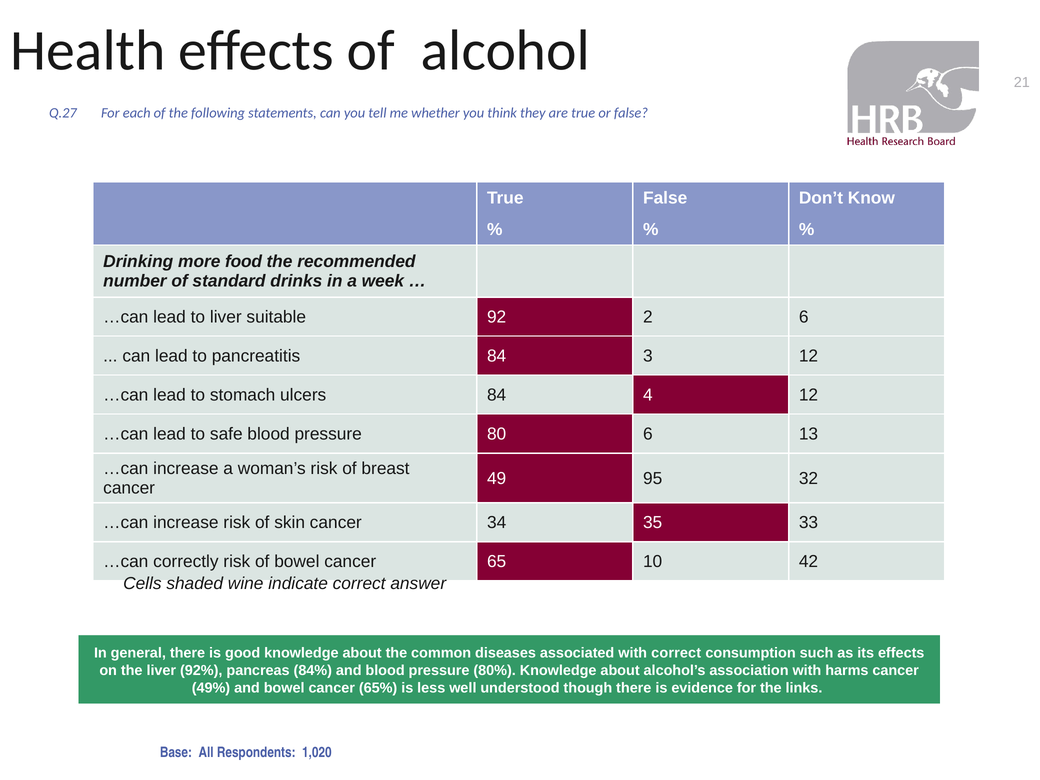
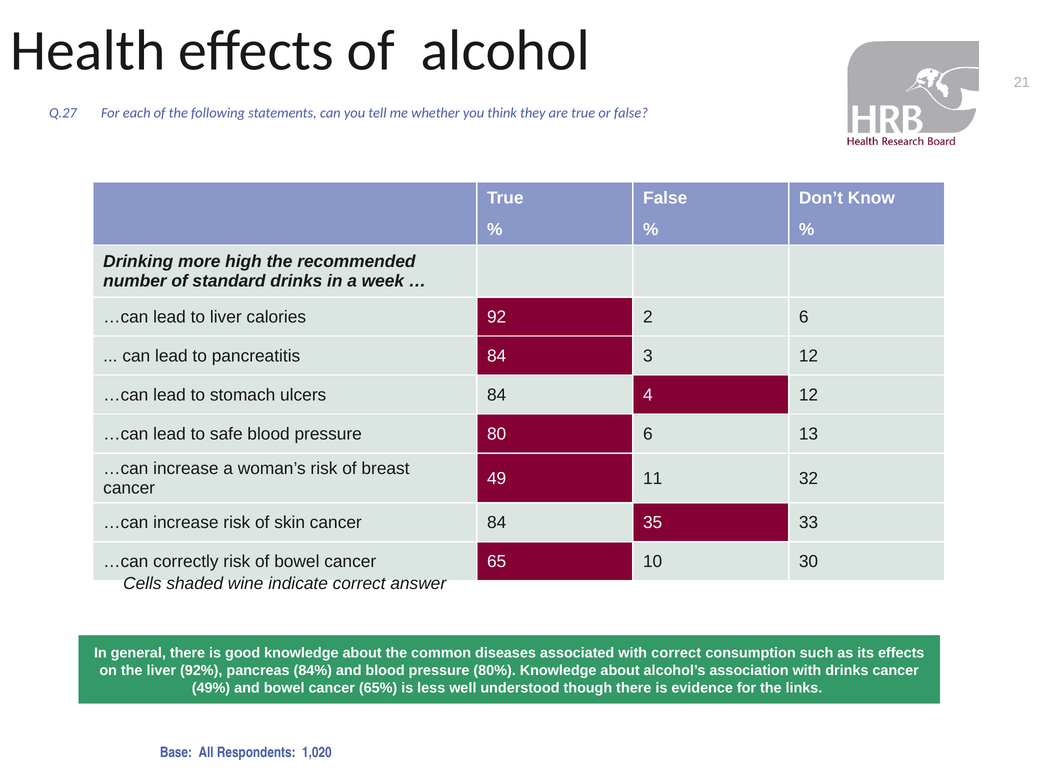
food: food -> high
suitable: suitable -> calories
95: 95 -> 11
cancer 34: 34 -> 84
42: 42 -> 30
with harms: harms -> drinks
